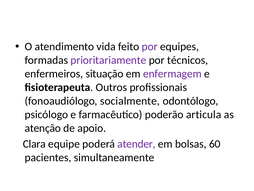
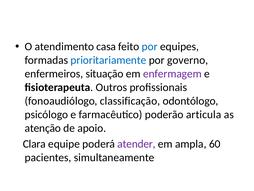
vida: vida -> casa
por at (150, 47) colour: purple -> blue
prioritariamente colour: purple -> blue
técnicos: técnicos -> governo
socialmente: socialmente -> classificação
bolsas: bolsas -> ampla
